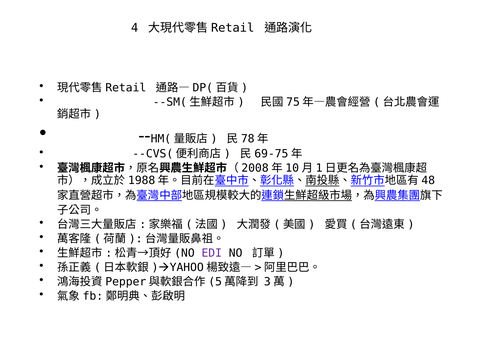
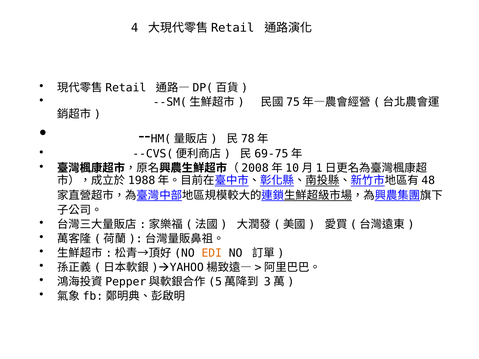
EDI colour: purple -> orange
